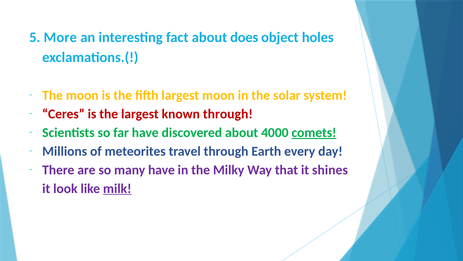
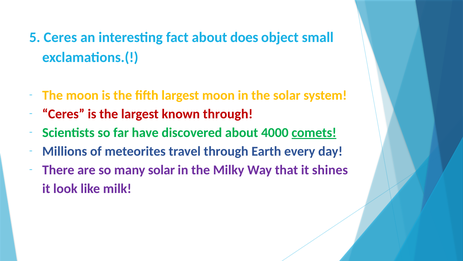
5 More: More -> Ceres
holes: holes -> small
many have: have -> solar
milk underline: present -> none
